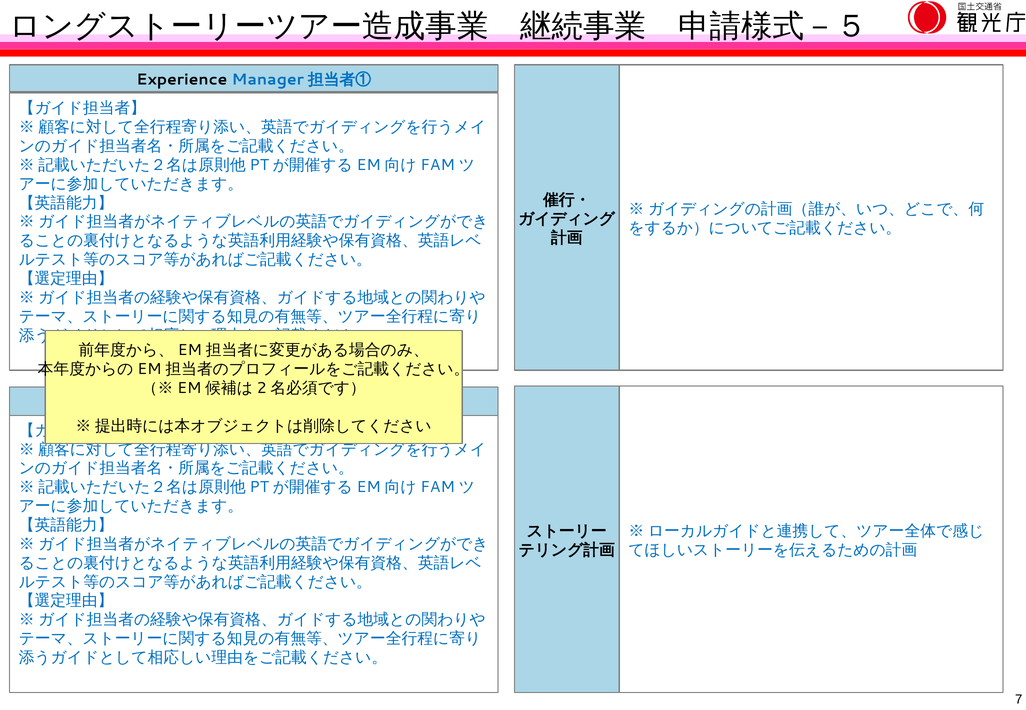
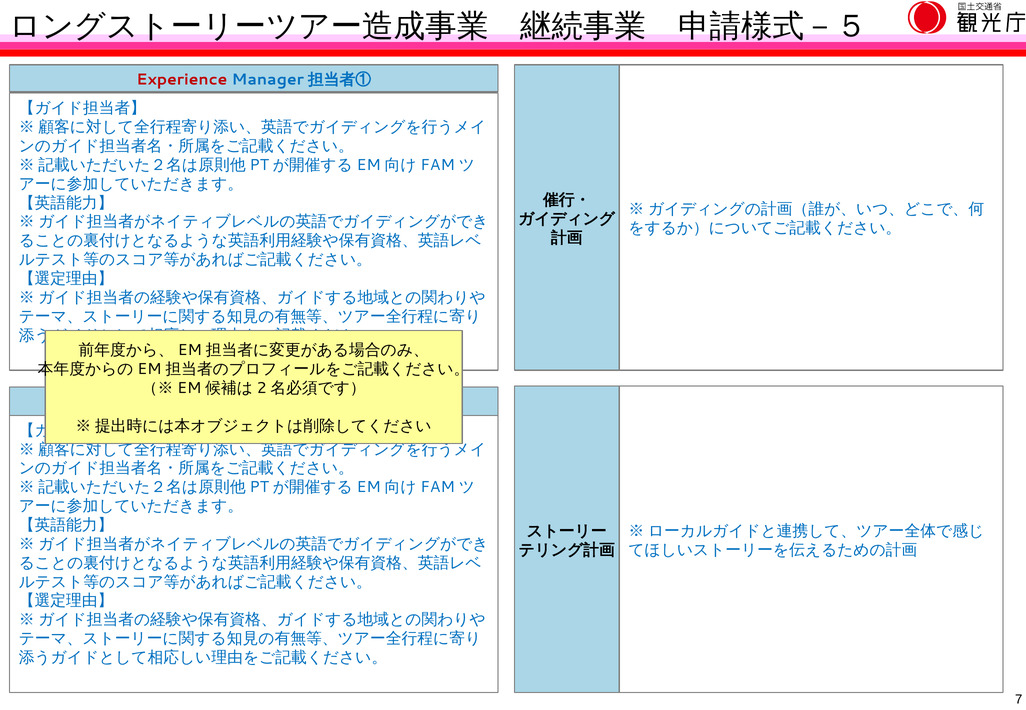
Experience at (182, 79) colour: black -> red
